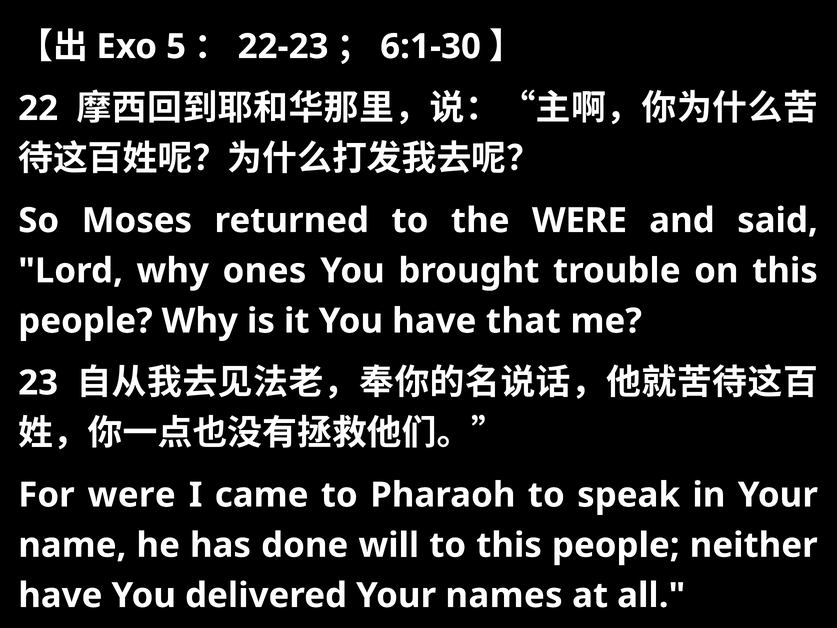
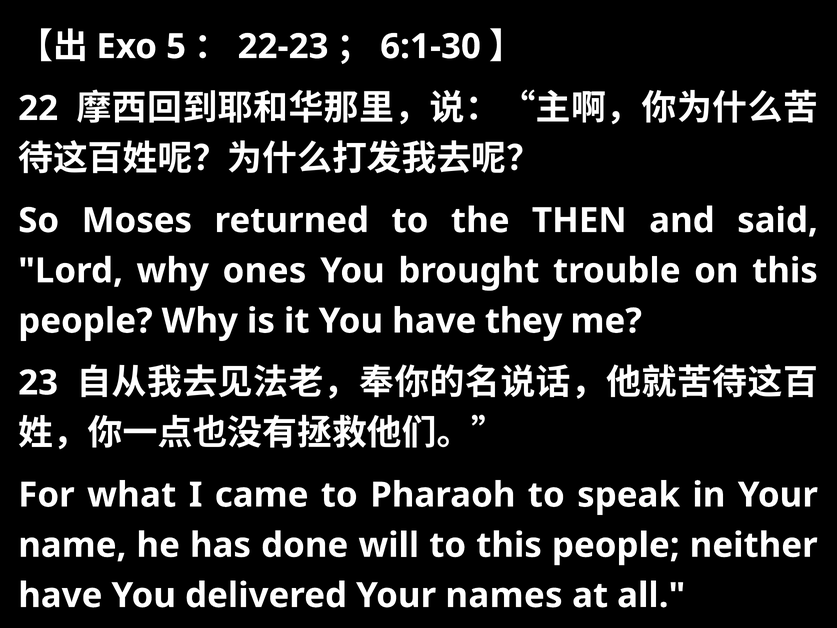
the WERE: WERE -> THEN
that: that -> they
For were: were -> what
